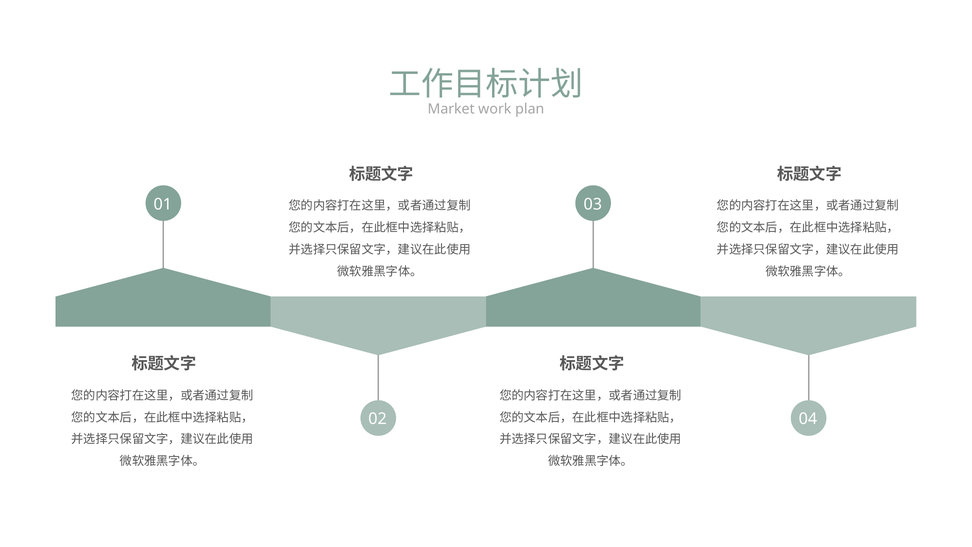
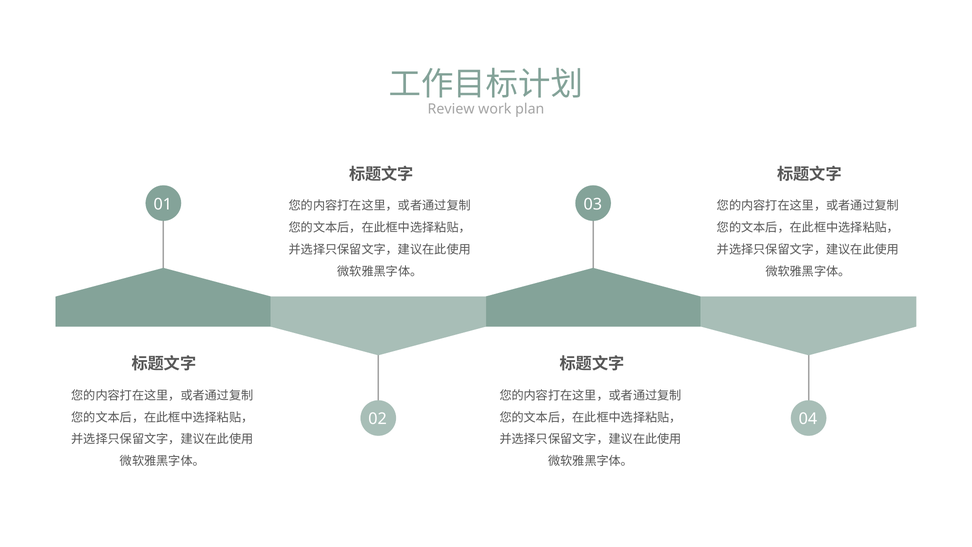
Market: Market -> Review
